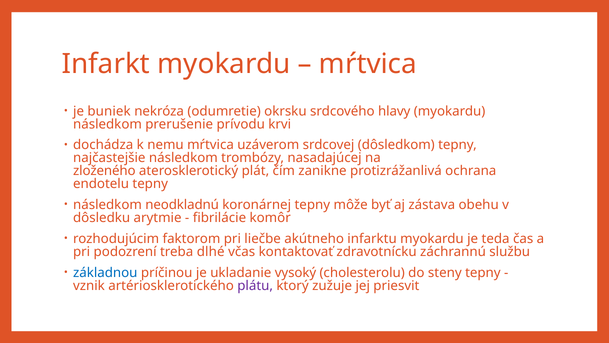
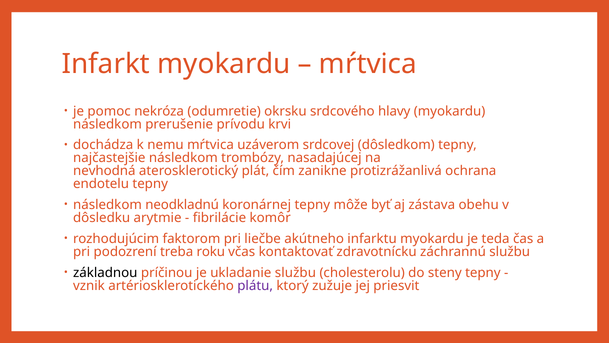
buniek: buniek -> pomoc
zloženého: zloženého -> nevhodná
dlhé: dlhé -> roku
základnou colour: blue -> black
ukladanie vysoký: vysoký -> službu
